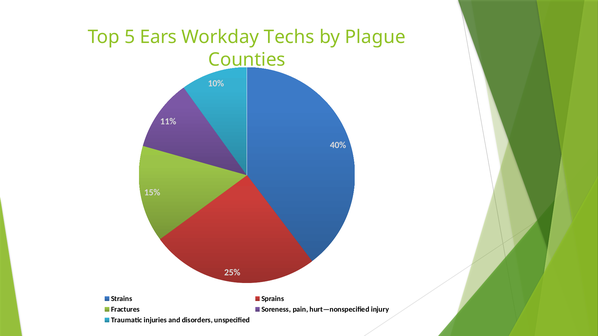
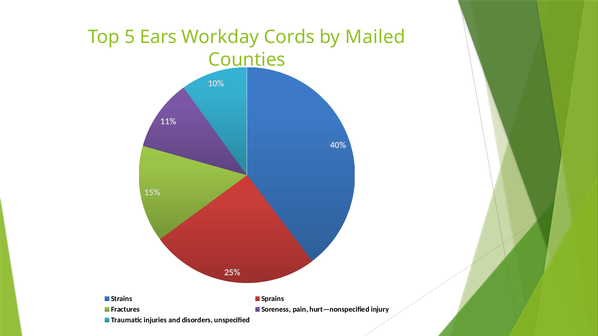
Techs: Techs -> Cords
Plague: Plague -> Mailed
